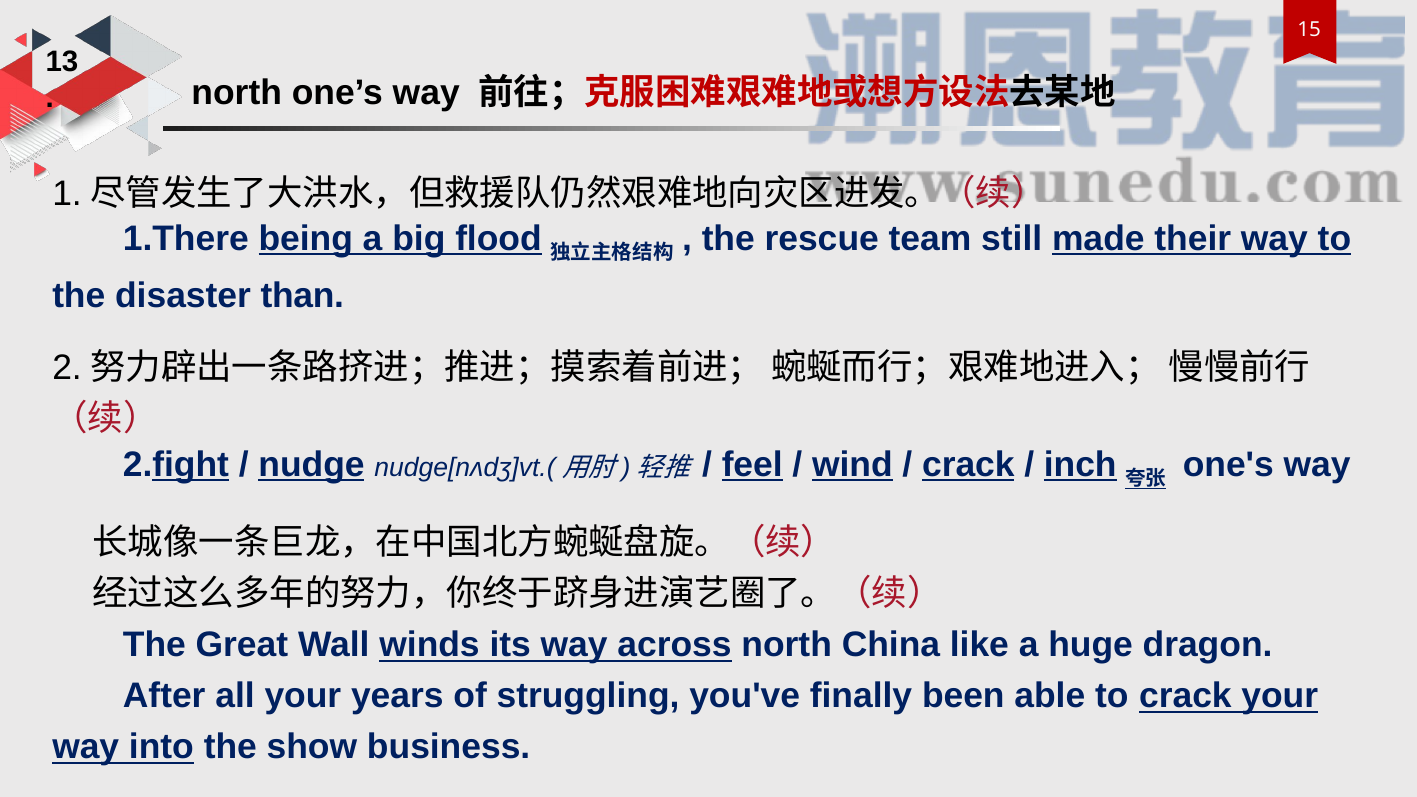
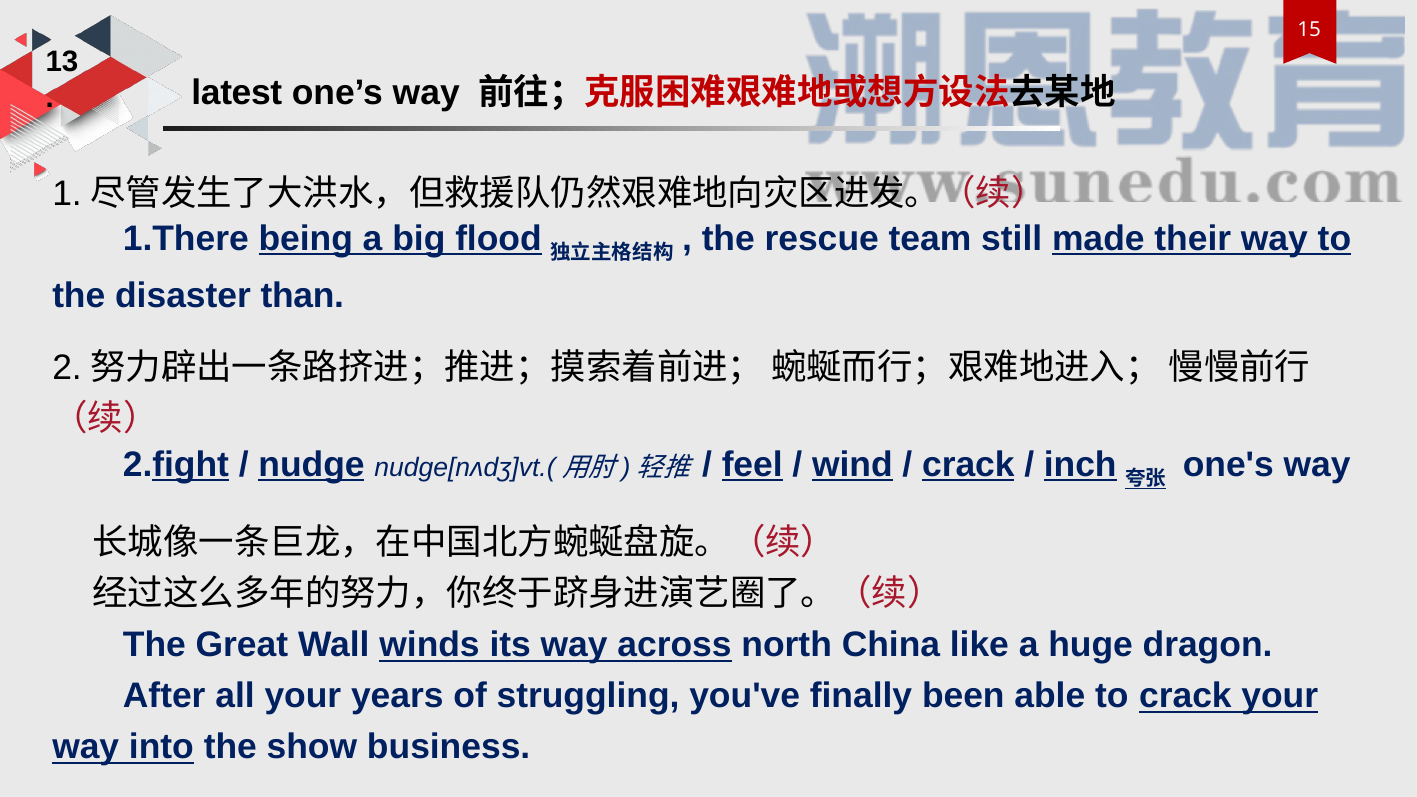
north at (237, 92): north -> latest
